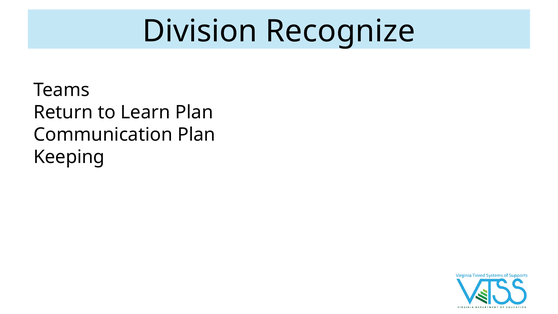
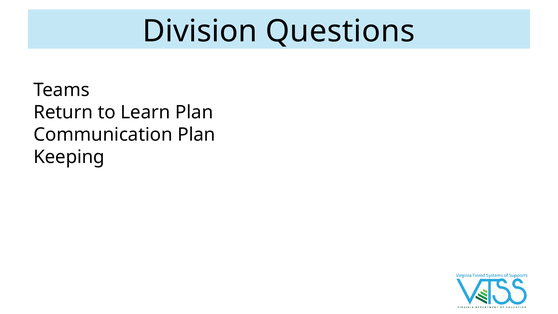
Recognize: Recognize -> Questions
